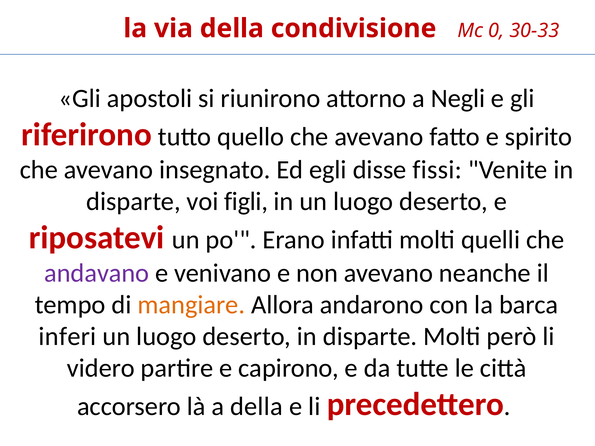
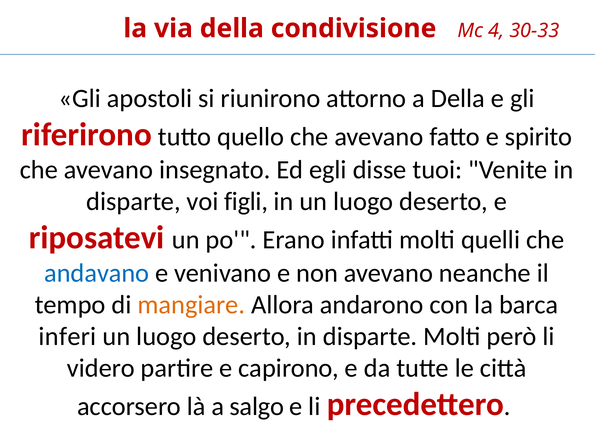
0: 0 -> 4
a Negli: Negli -> Della
fissi: fissi -> tuoi
andavano colour: purple -> blue
a della: della -> salgo
